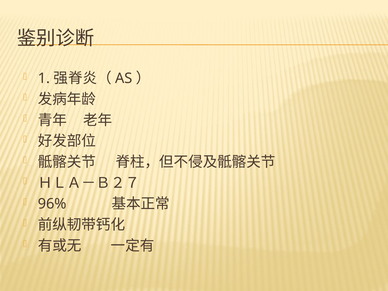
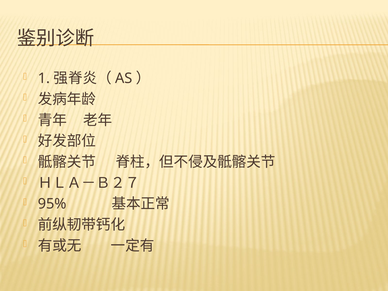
96%: 96% -> 95%
